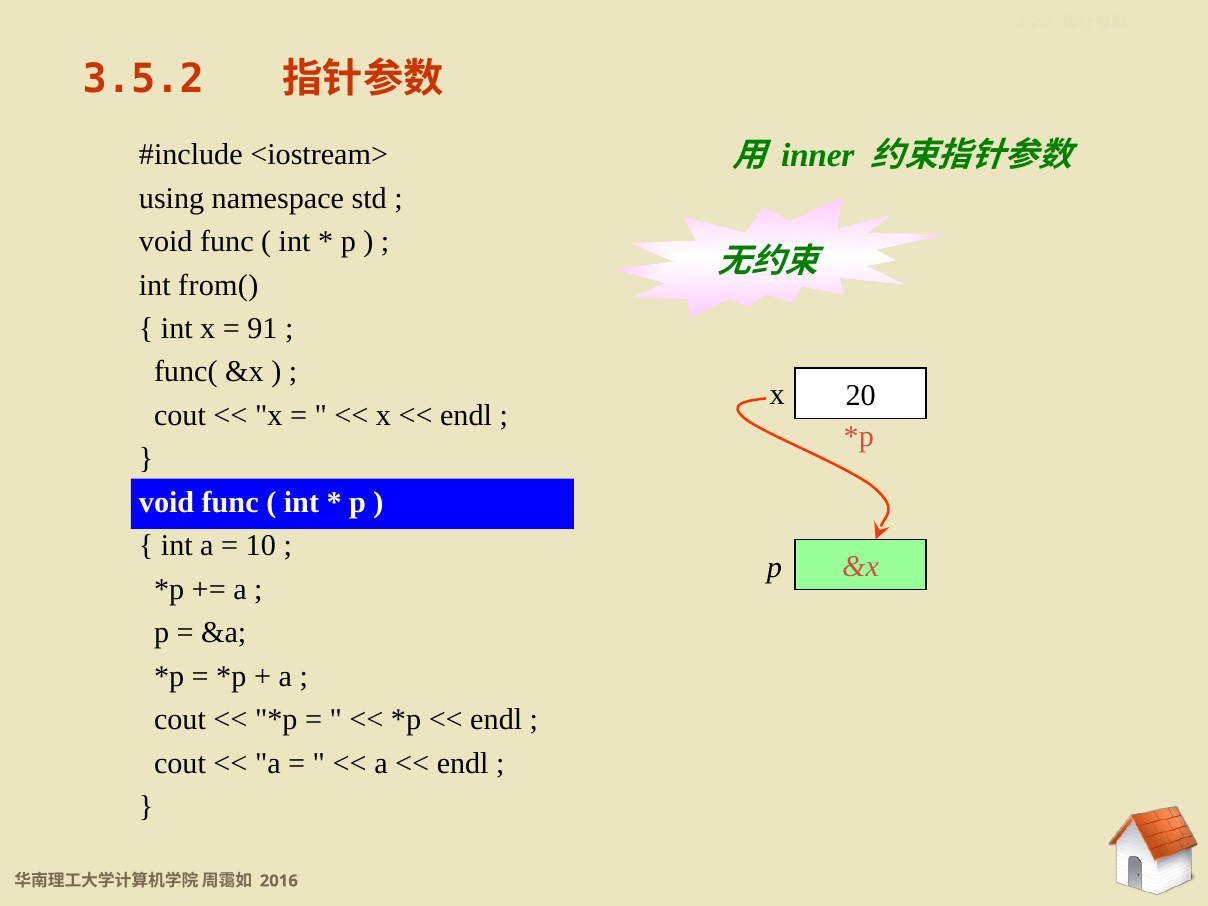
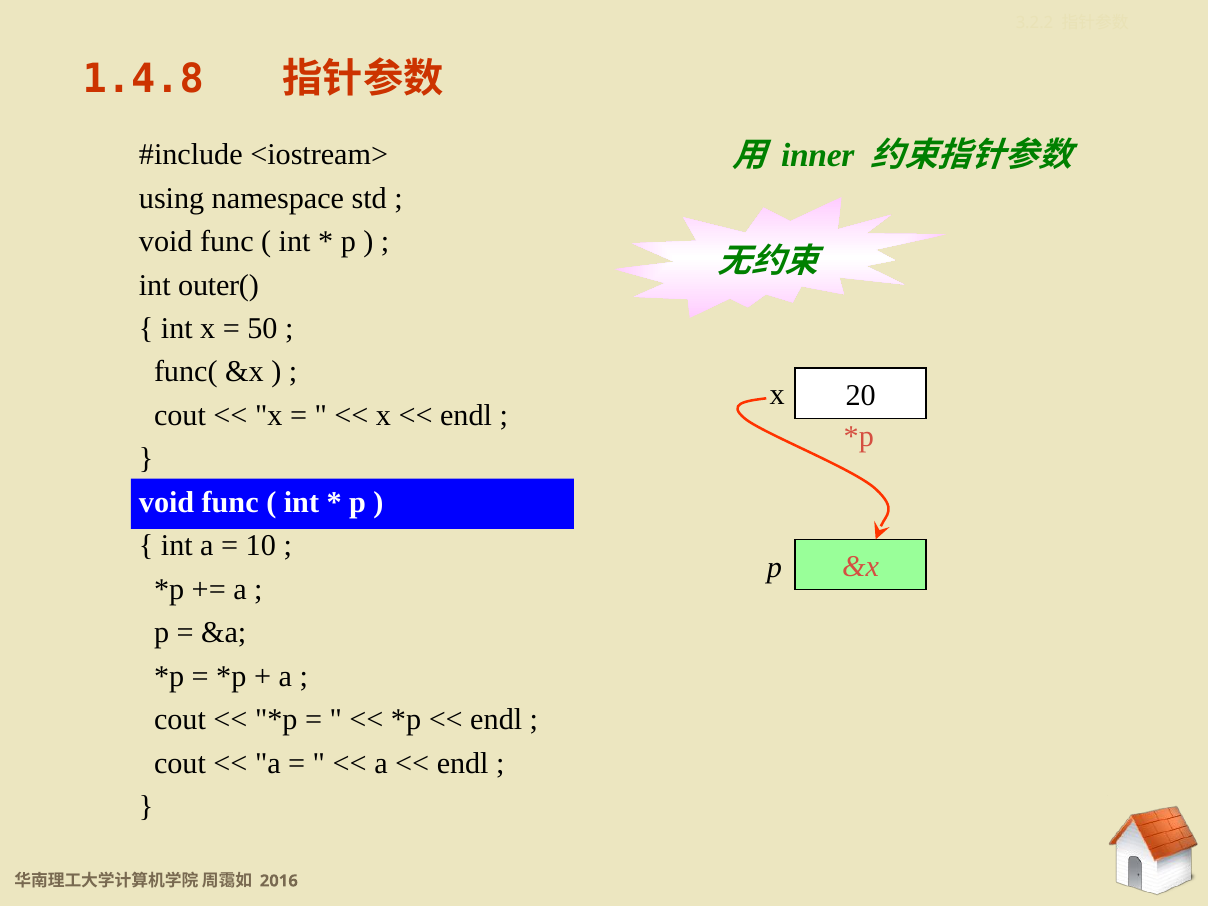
3.5.2: 3.5.2 -> 1.4.8
from(: from( -> outer(
91: 91 -> 50
